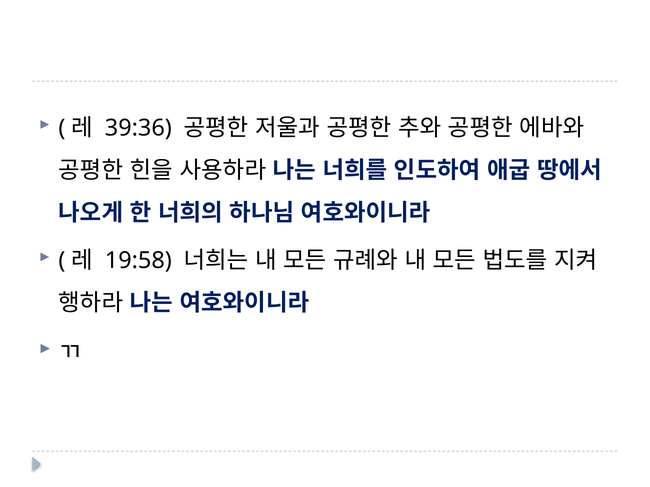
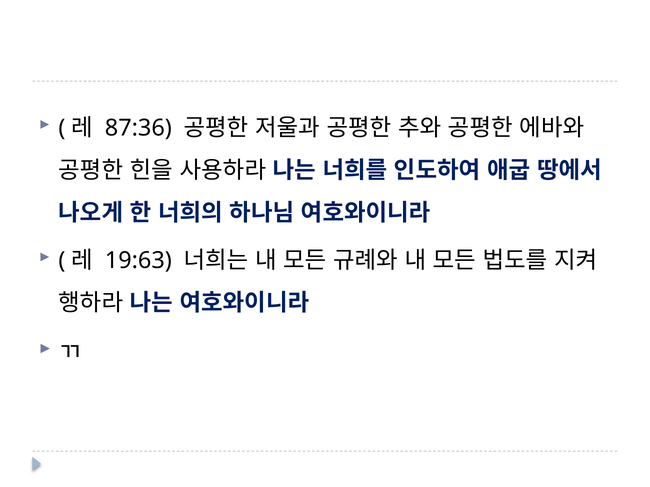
39:36: 39:36 -> 87:36
19:58: 19:58 -> 19:63
